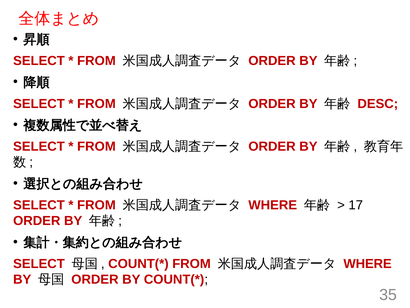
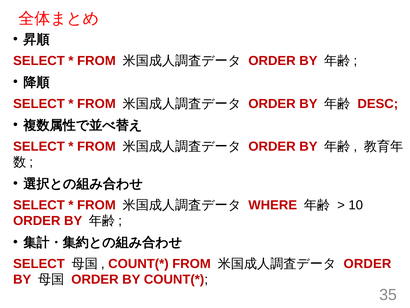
17: 17 -> 10
WHERE at (368, 263): WHERE -> ORDER
